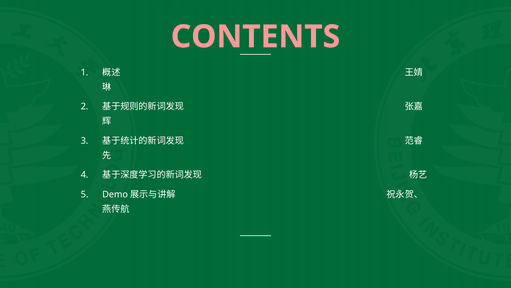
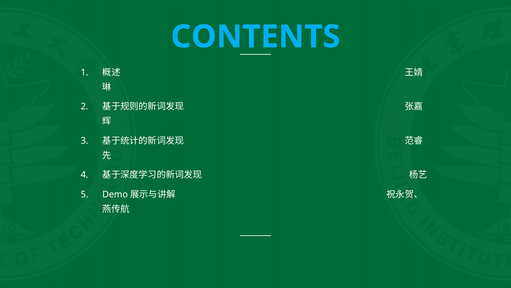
CONTENTS colour: pink -> light blue
